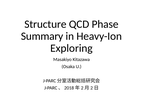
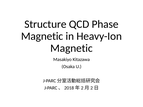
Summary at (42, 36): Summary -> Magnetic
Exploring at (71, 48): Exploring -> Magnetic
